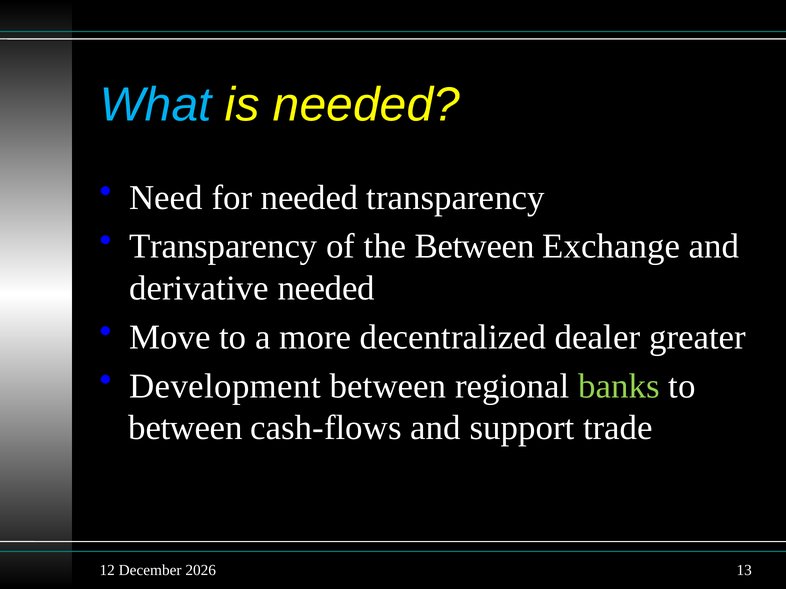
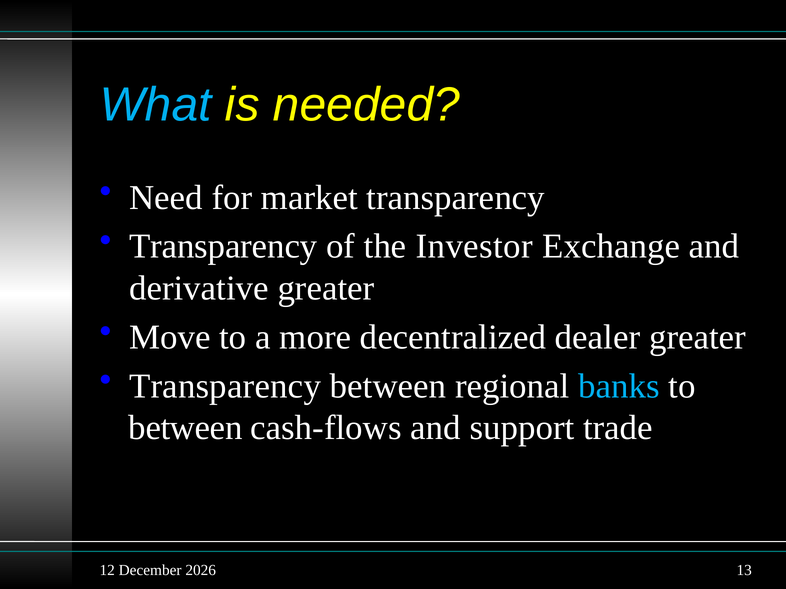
for needed: needed -> market
the Between: Between -> Investor
derivative needed: needed -> greater
Development at (225, 386): Development -> Transparency
banks colour: light green -> light blue
